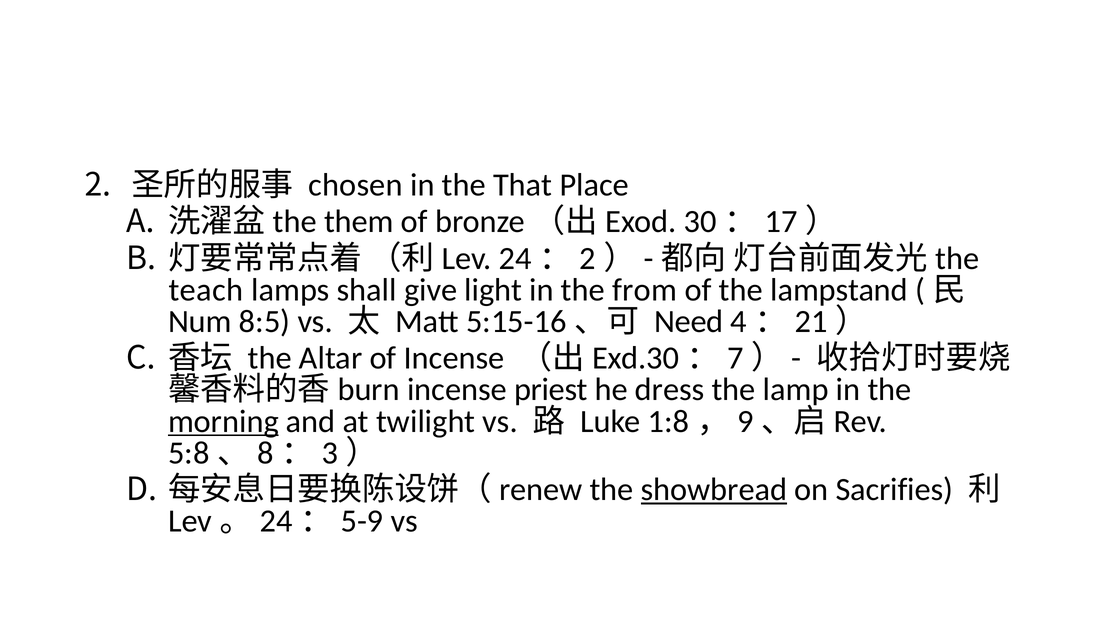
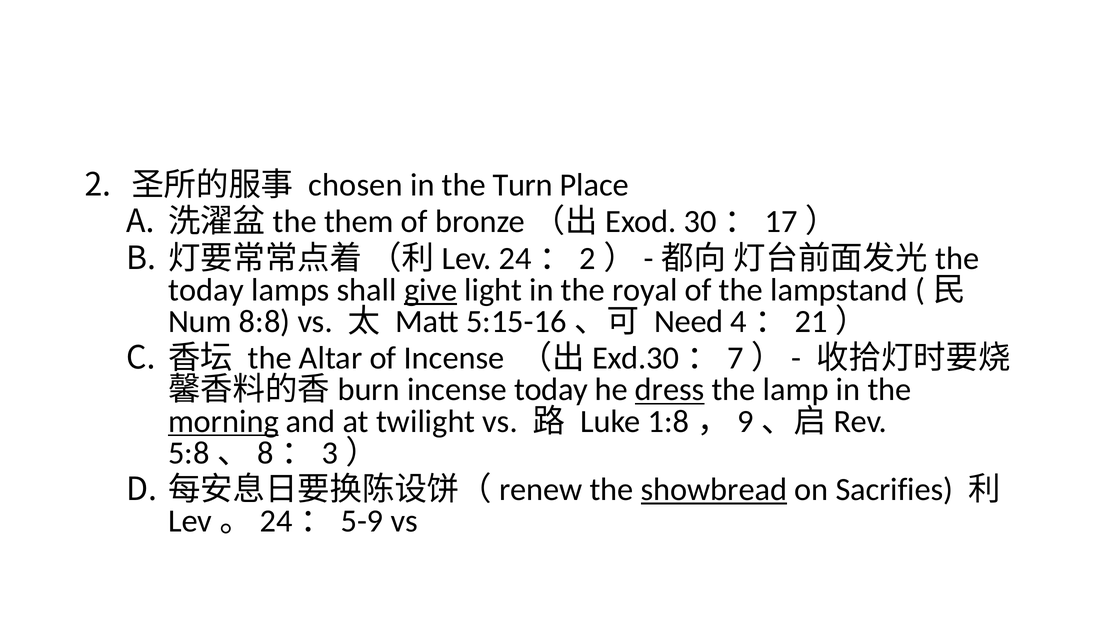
That: That -> Turn
teach at (206, 290): teach -> today
give underline: none -> present
from: from -> royal
8:5: 8:5 -> 8:8
incense priest: priest -> today
dress underline: none -> present
